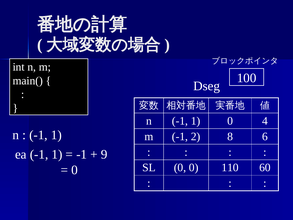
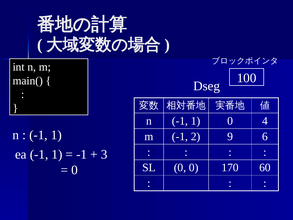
8: 8 -> 9
9: 9 -> 3
110: 110 -> 170
